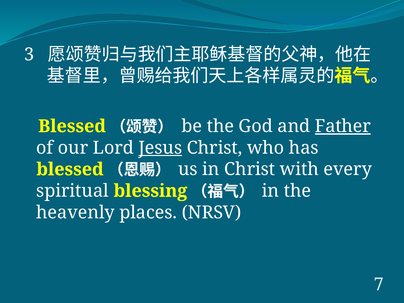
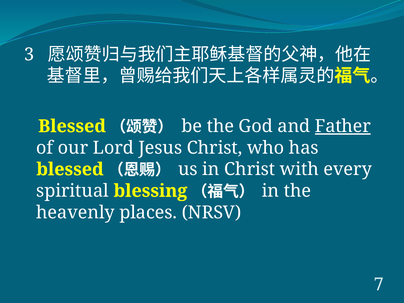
Jesus underline: present -> none
